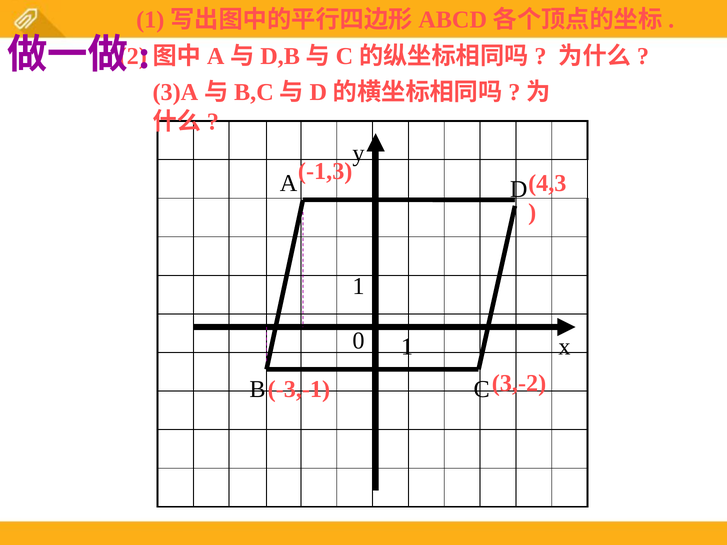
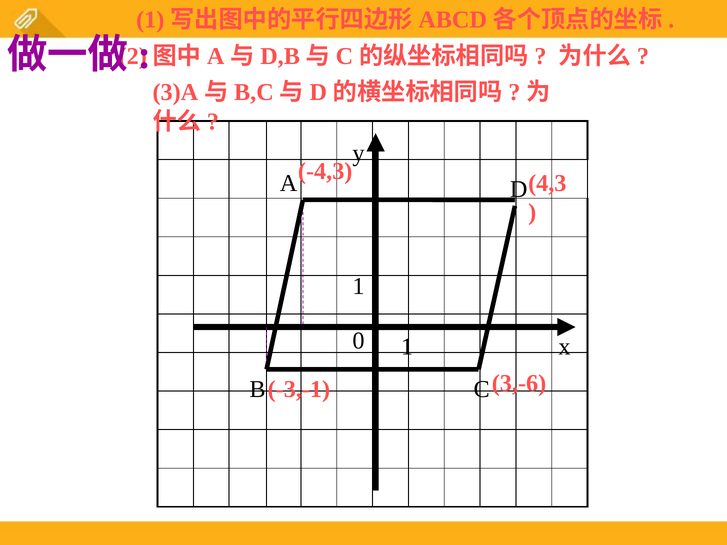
-1,3: -1,3 -> -4,3
3,-2: 3,-2 -> 3,-6
